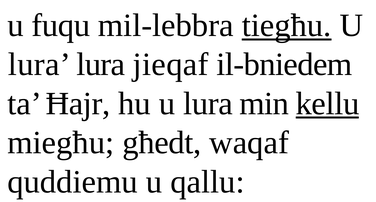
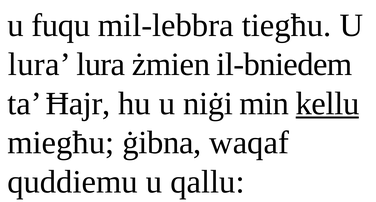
tiegħu underline: present -> none
jieqaf: jieqaf -> żmien
hu u lura: lura -> niġi
għedt: għedt -> ġibna
